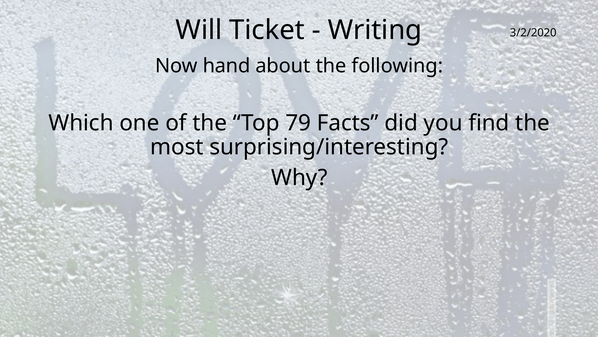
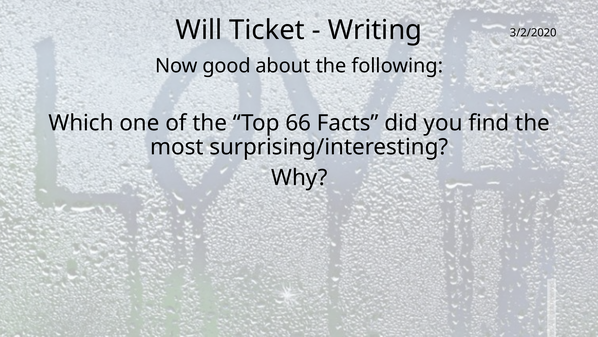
hand: hand -> good
79: 79 -> 66
